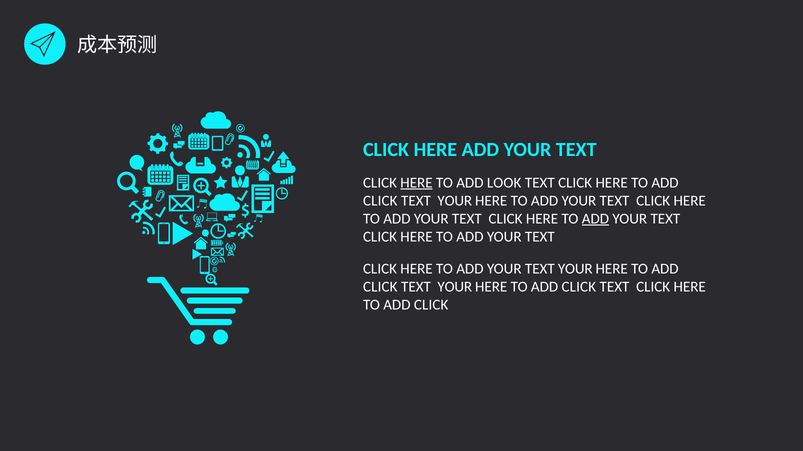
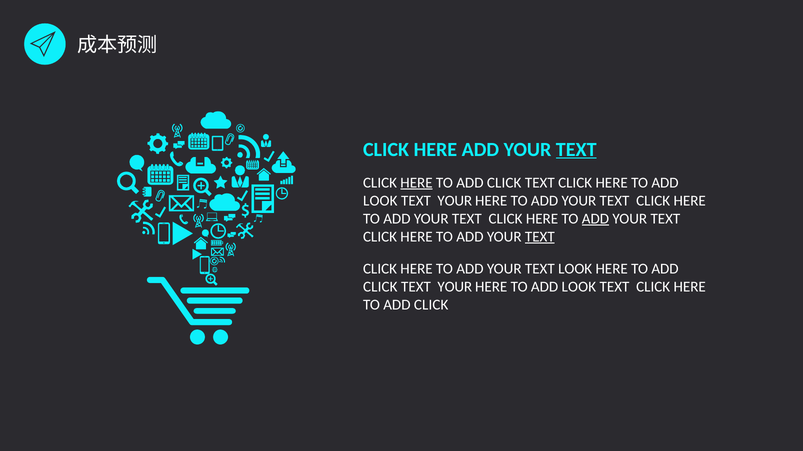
TEXT at (576, 150) underline: none -> present
LOOK at (504, 183): LOOK -> CLICK
CLICK at (380, 201): CLICK -> LOOK
TEXT at (540, 237) underline: none -> present
YOUR TEXT YOUR: YOUR -> LOOK
CLICK at (579, 287): CLICK -> LOOK
